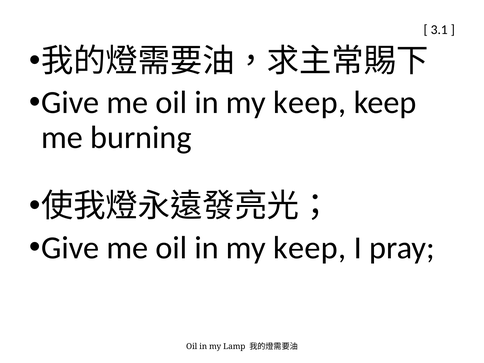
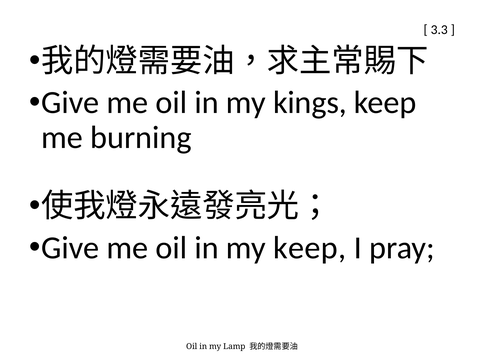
3.1: 3.1 -> 3.3
keep at (310, 103): keep -> kings
